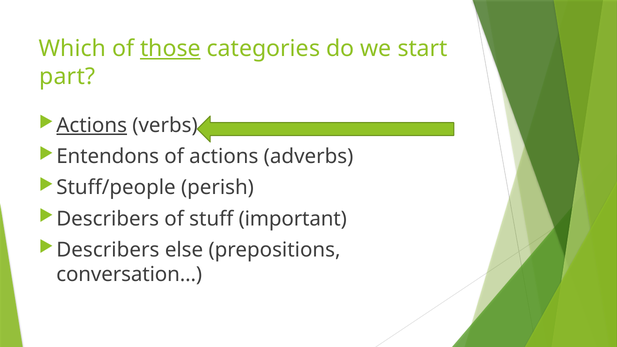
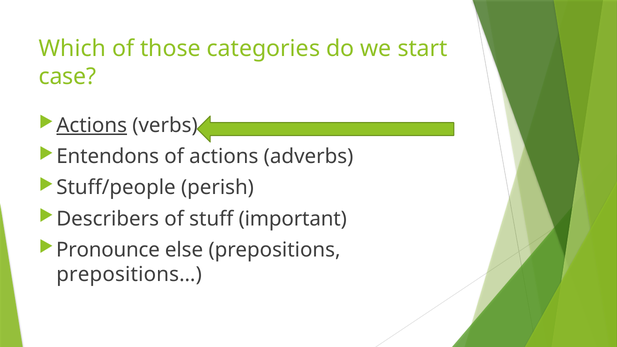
those underline: present -> none
part: part -> case
Describers at (108, 250): Describers -> Pronounce
conversation…: conversation… -> prepositions…
